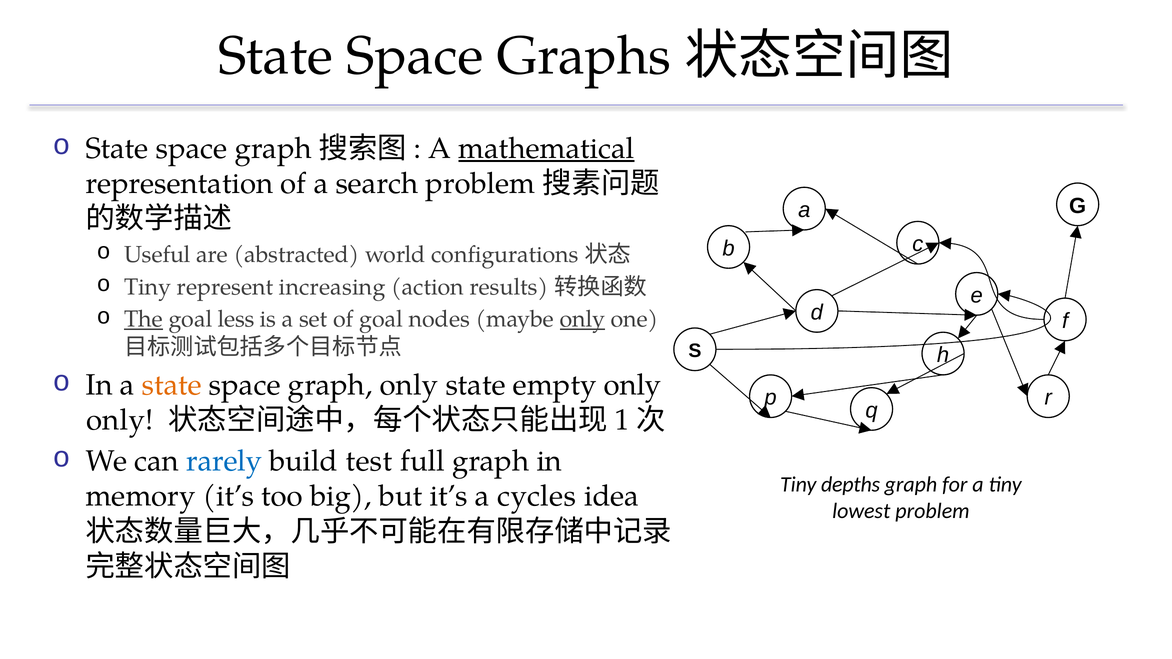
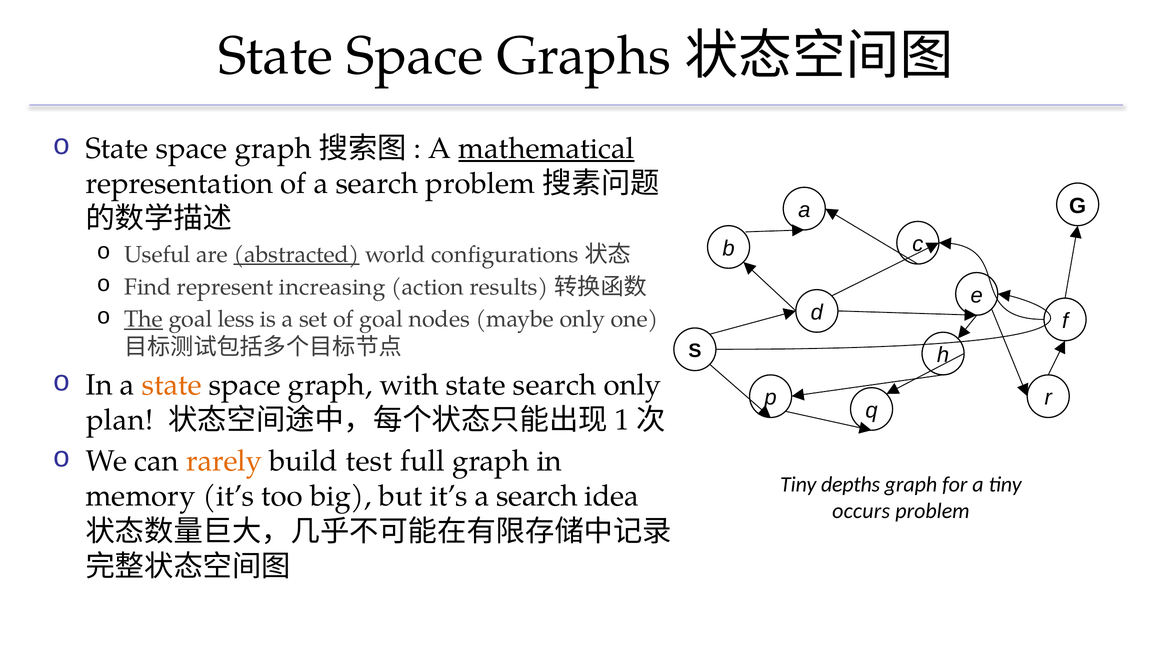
abstracted underline: none -> present
Tiny at (148, 287): Tiny -> Find
only at (582, 319) underline: present -> none
graph only: only -> with
state empty: empty -> search
only at (120, 420): only -> plan
rarely colour: blue -> orange
it’s a cycles: cycles -> search
lowest: lowest -> occurs
